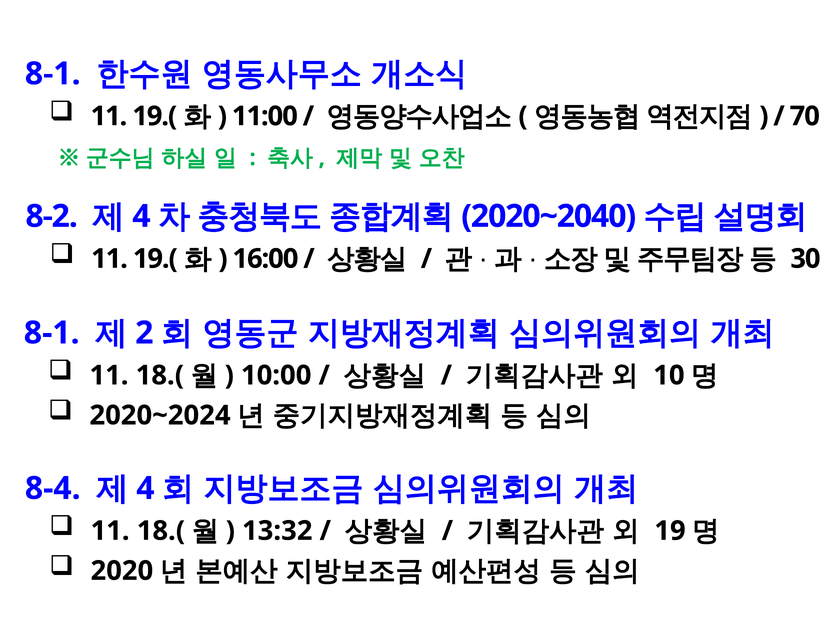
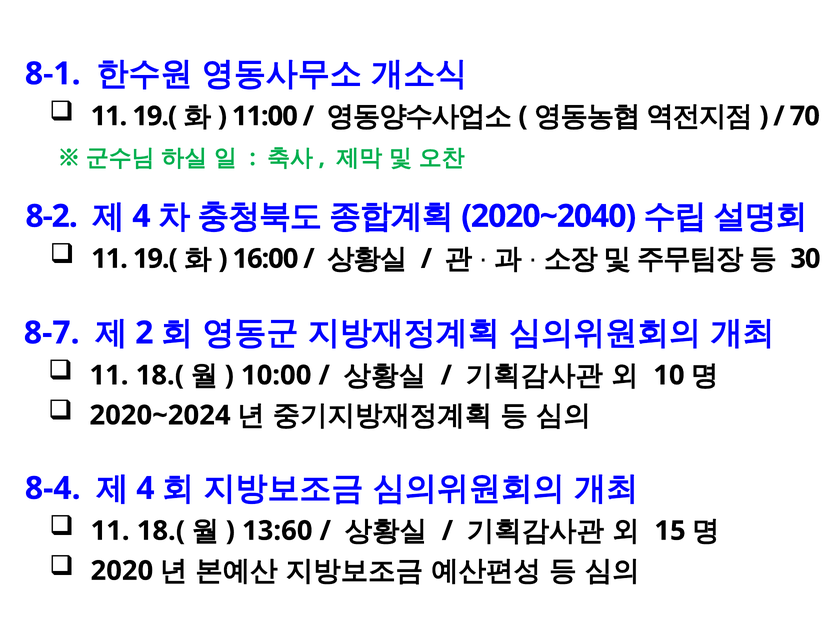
8-1 at (52, 333): 8-1 -> 8-7
13:32: 13:32 -> 13:60
19: 19 -> 15
